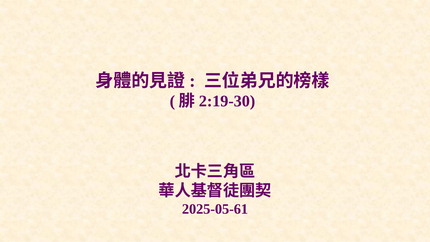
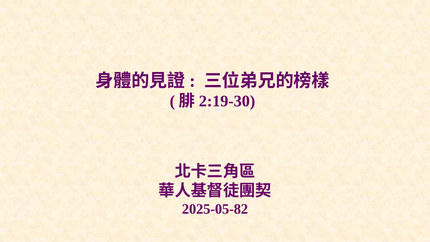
2025-05-61: 2025-05-61 -> 2025-05-82
